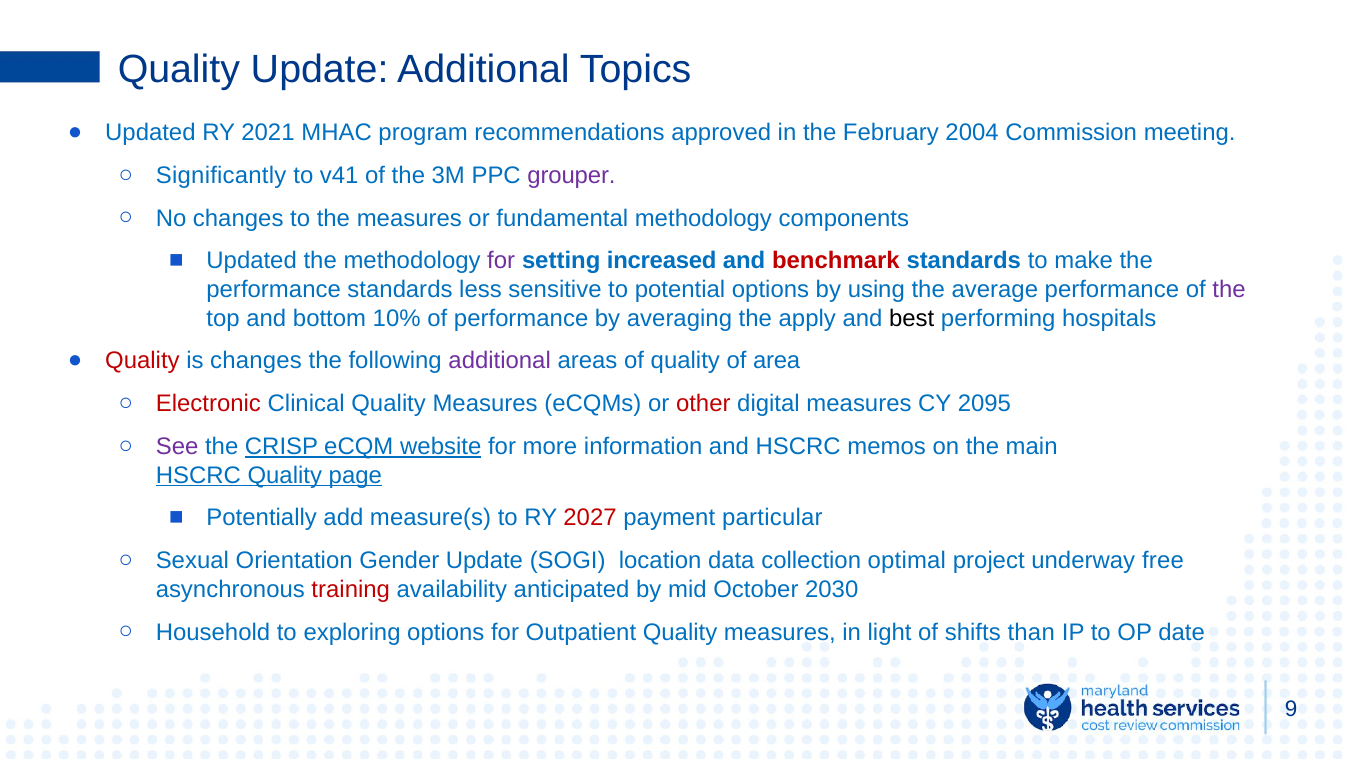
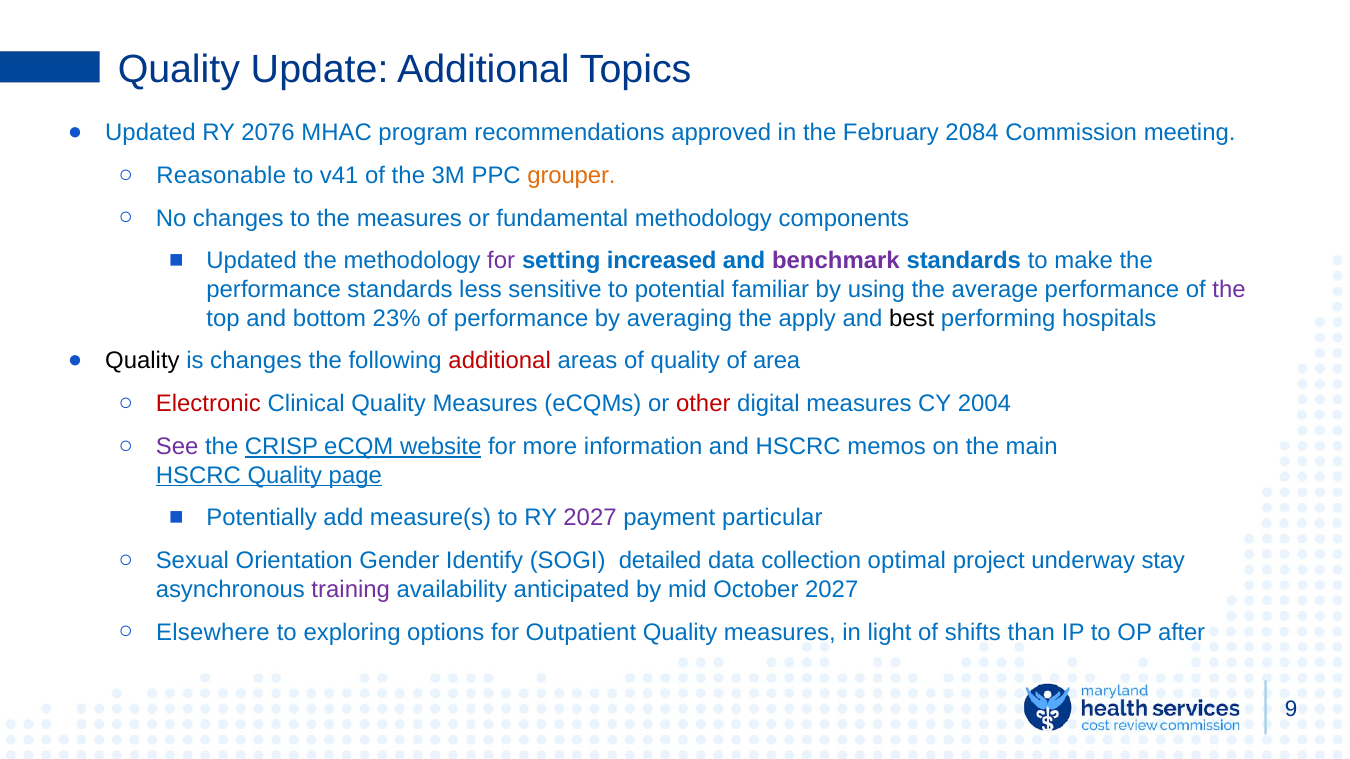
2021: 2021 -> 2076
2004: 2004 -> 2084
Significantly: Significantly -> Reasonable
grouper colour: purple -> orange
benchmark colour: red -> purple
potential options: options -> familiar
10%: 10% -> 23%
Quality at (142, 361) colour: red -> black
additional at (500, 361) colour: purple -> red
2095: 2095 -> 2004
2027 at (590, 518) colour: red -> purple
Gender Update: Update -> Identify
location: location -> detailed
free: free -> stay
training colour: red -> purple
October 2030: 2030 -> 2027
Household: Household -> Elsewhere
date: date -> after
